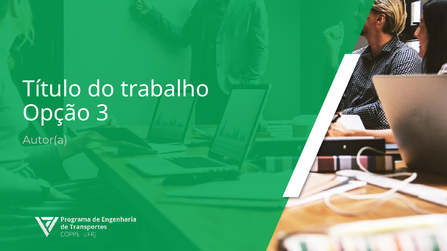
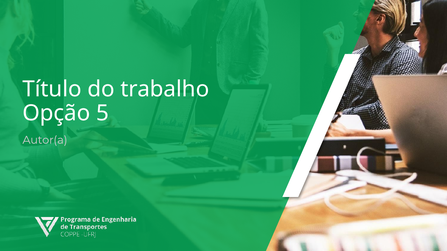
3: 3 -> 5
